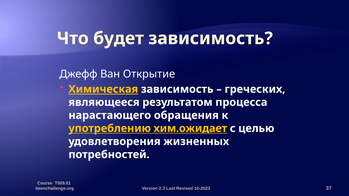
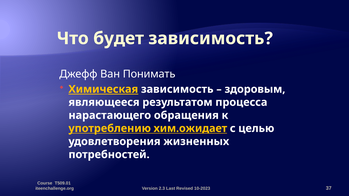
Открытие: Открытие -> Понимать
греческих: греческих -> здоровым
